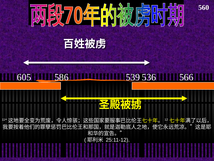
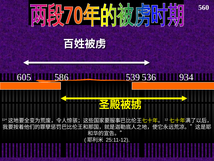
566: 566 -> 934
